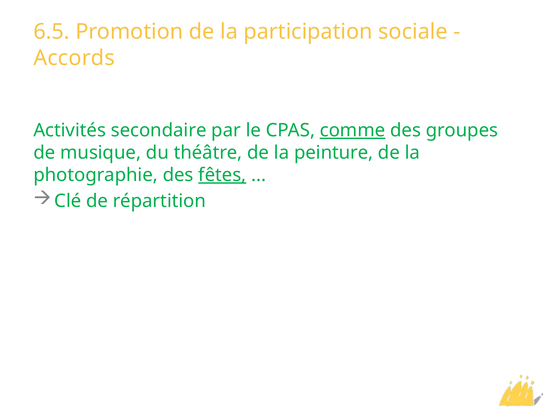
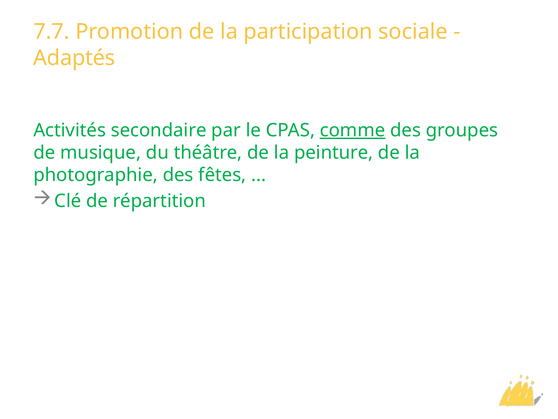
6.5: 6.5 -> 7.7
Accords: Accords -> Adaptés
fêtes underline: present -> none
